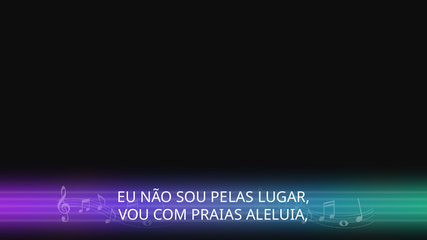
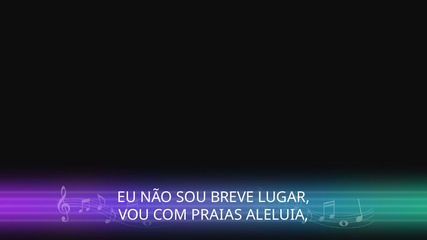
PELAS: PELAS -> BREVE
